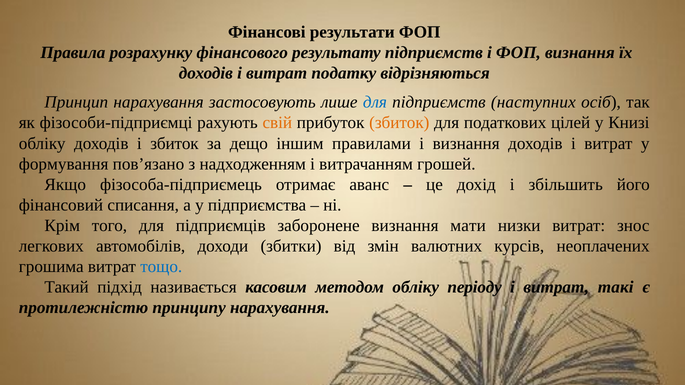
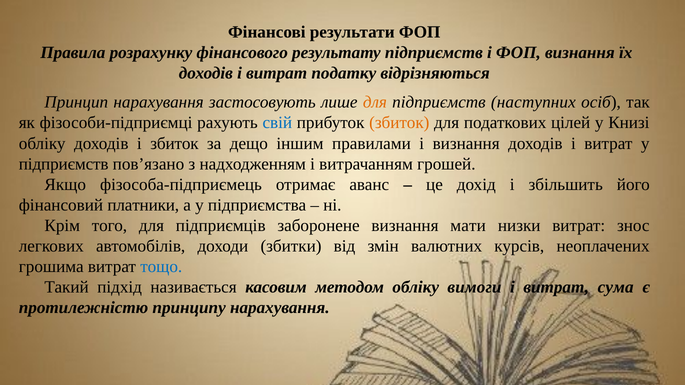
для at (375, 102) colour: blue -> orange
свій colour: orange -> blue
формування at (64, 164): формування -> підприємств
списання: списання -> платники
періоду: періоду -> вимоги
такі: такі -> сума
